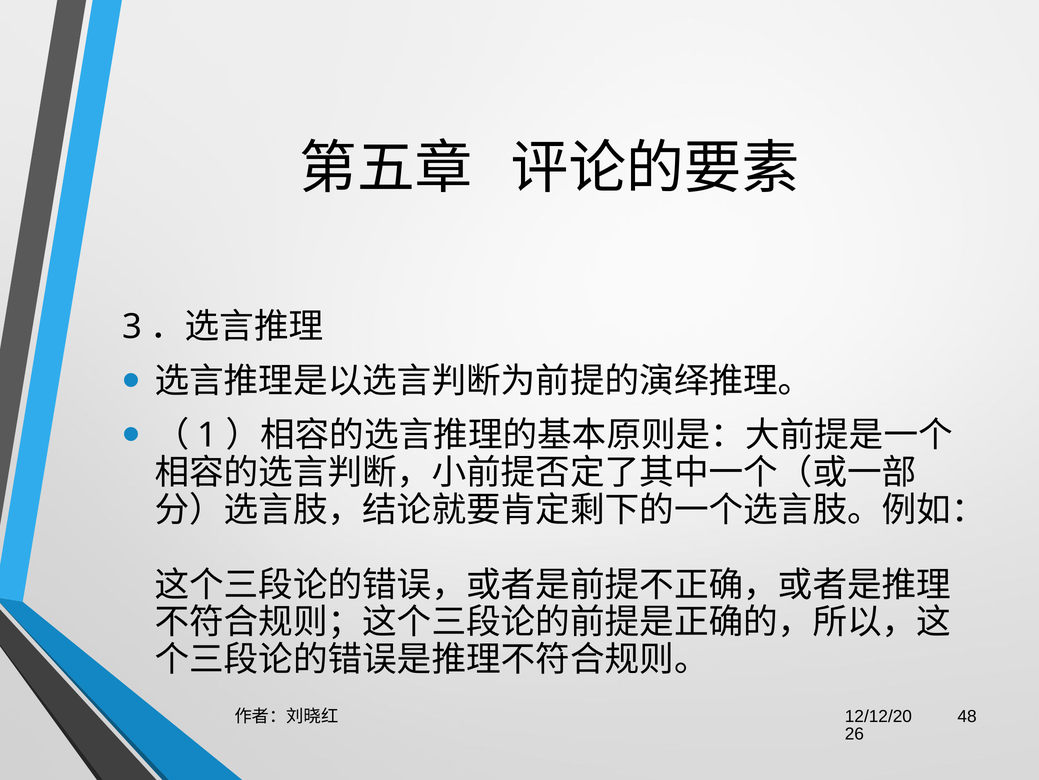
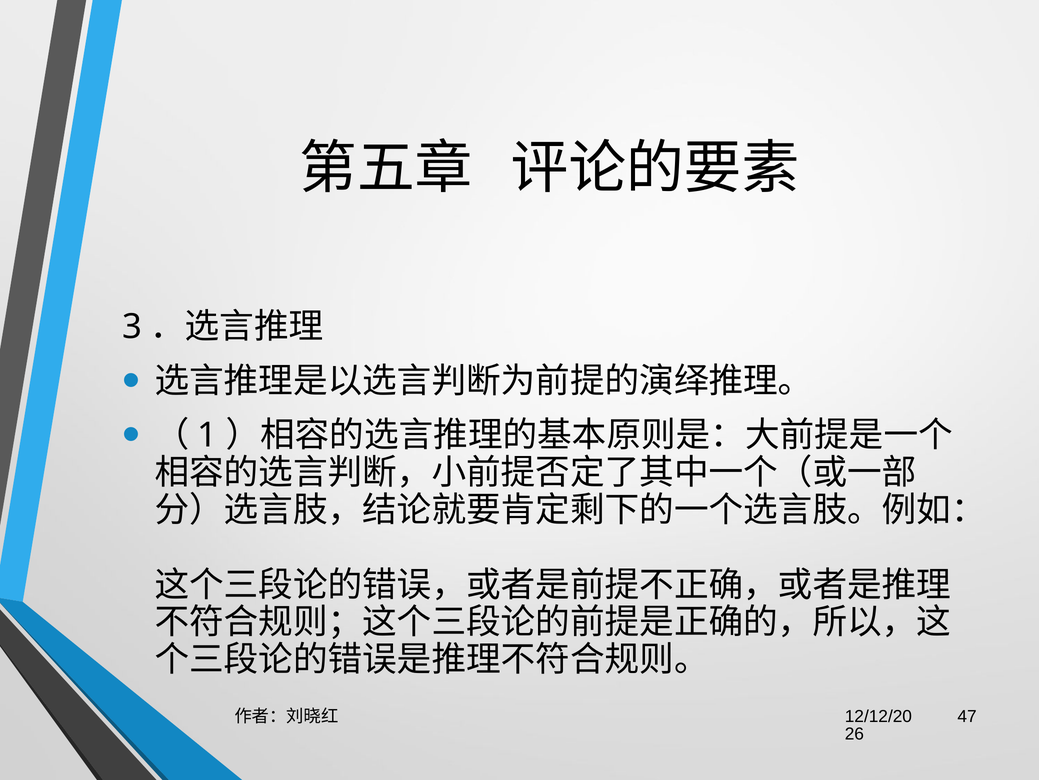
48: 48 -> 47
